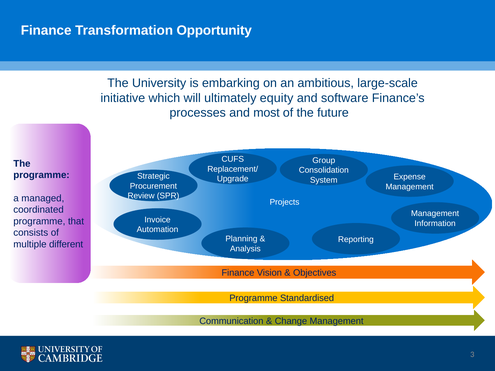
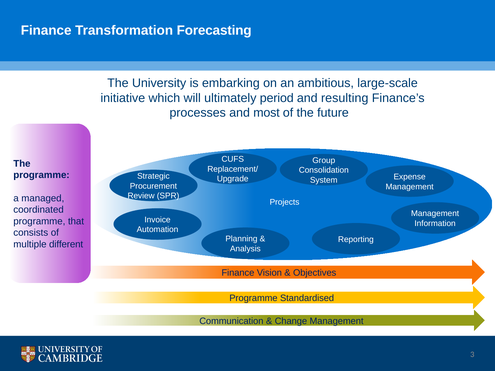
Opportunity: Opportunity -> Forecasting
equity: equity -> period
software: software -> resulting
